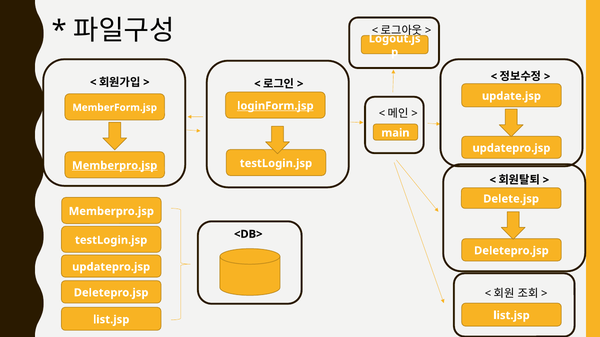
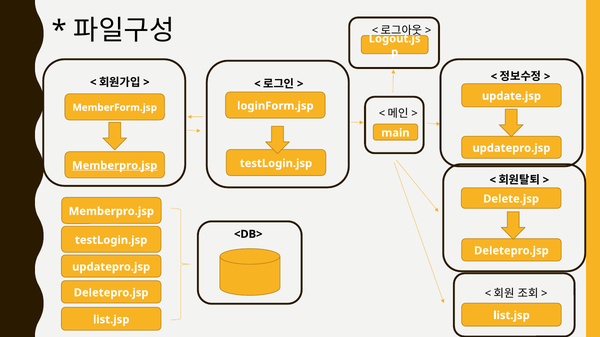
loginForm.jsp underline: present -> none
